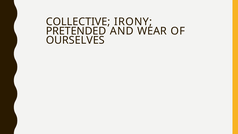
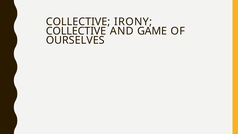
PRETENDED at (76, 31): PRETENDED -> COLLECTIVE
WEAR: WEAR -> GAME
